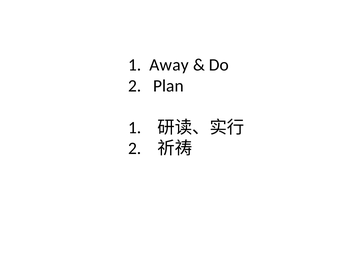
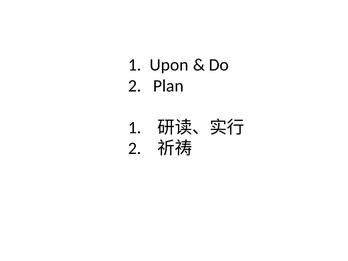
Away: Away -> Upon
